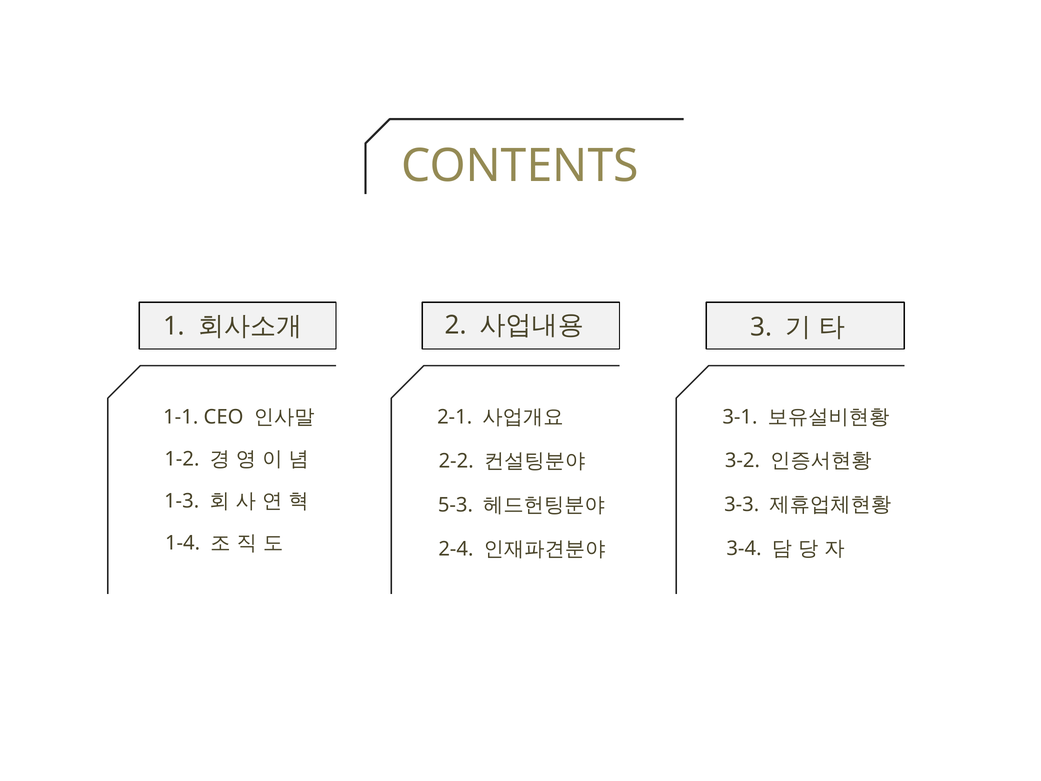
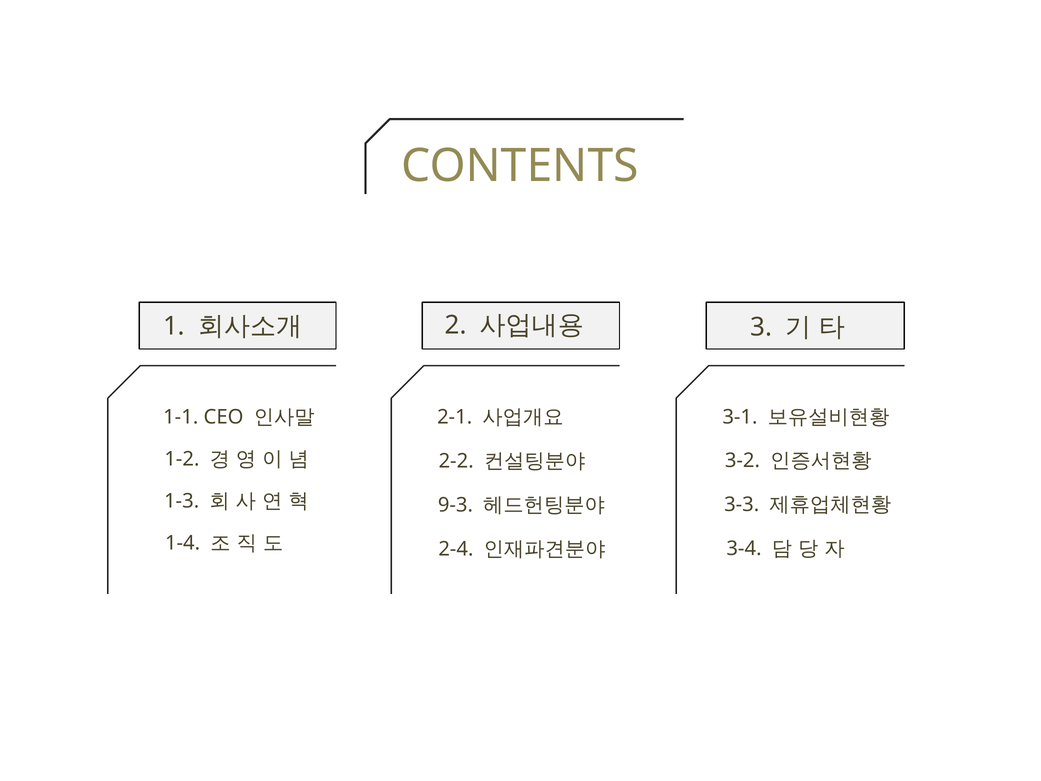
5-3: 5-3 -> 9-3
